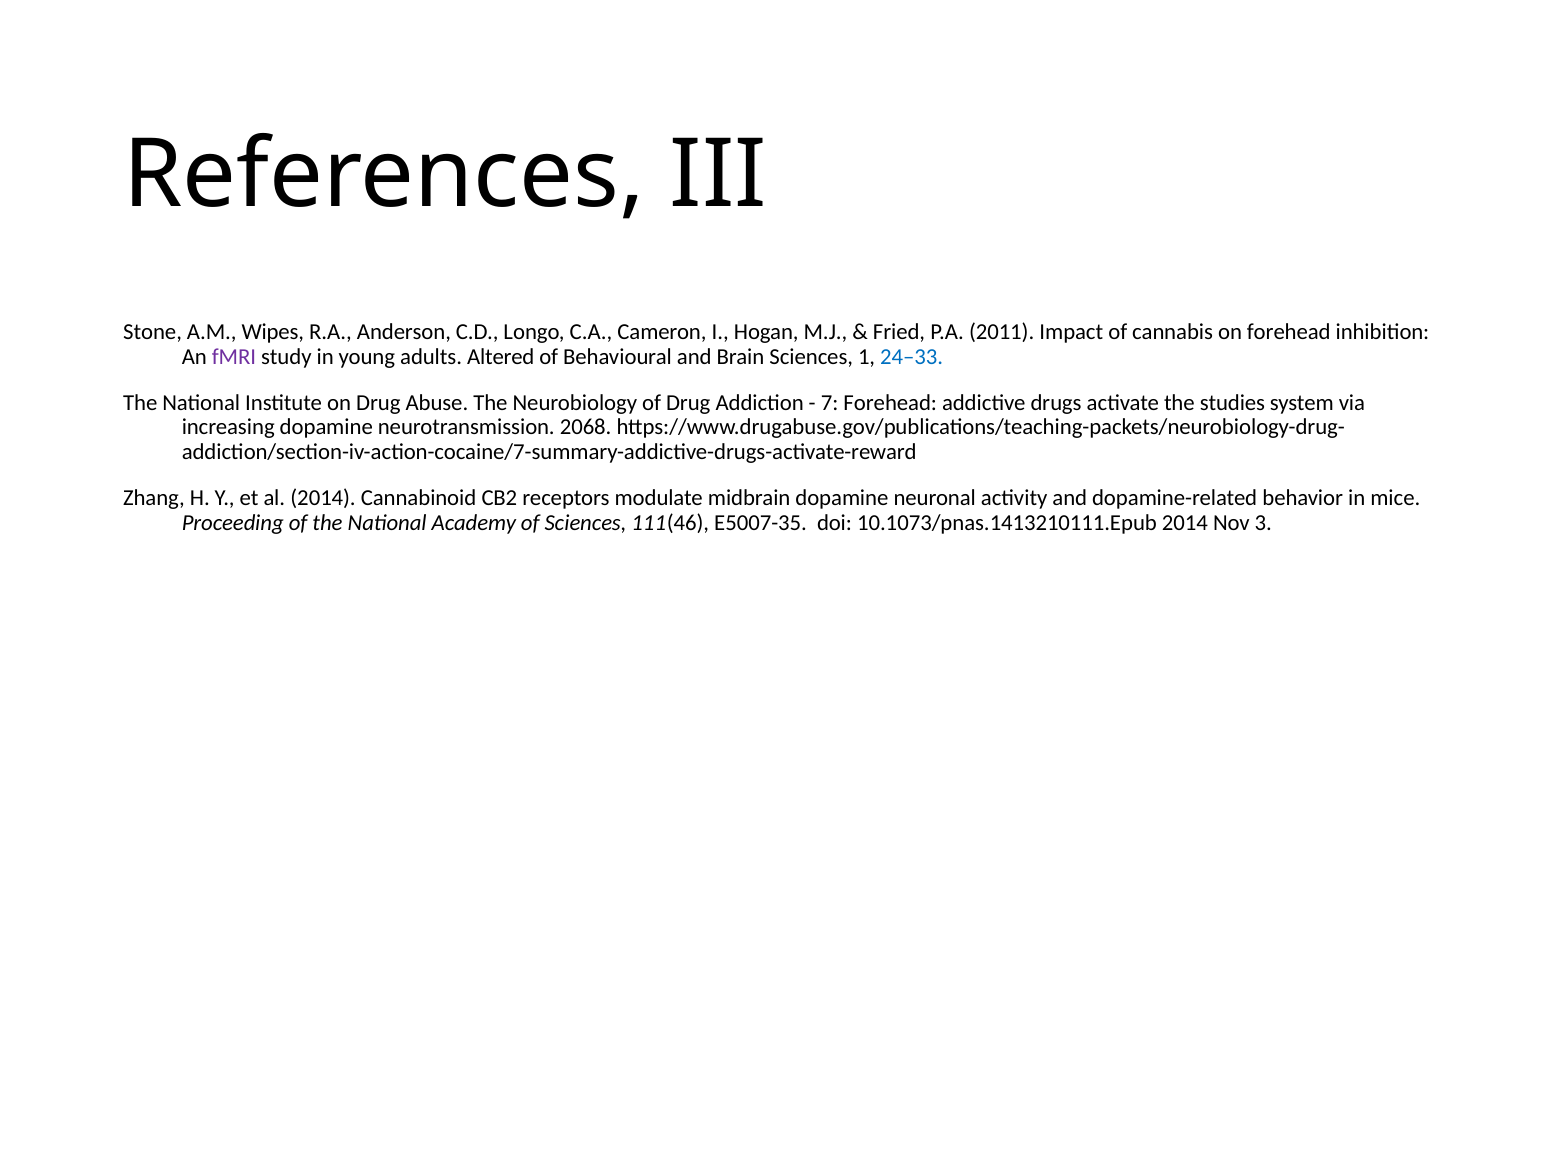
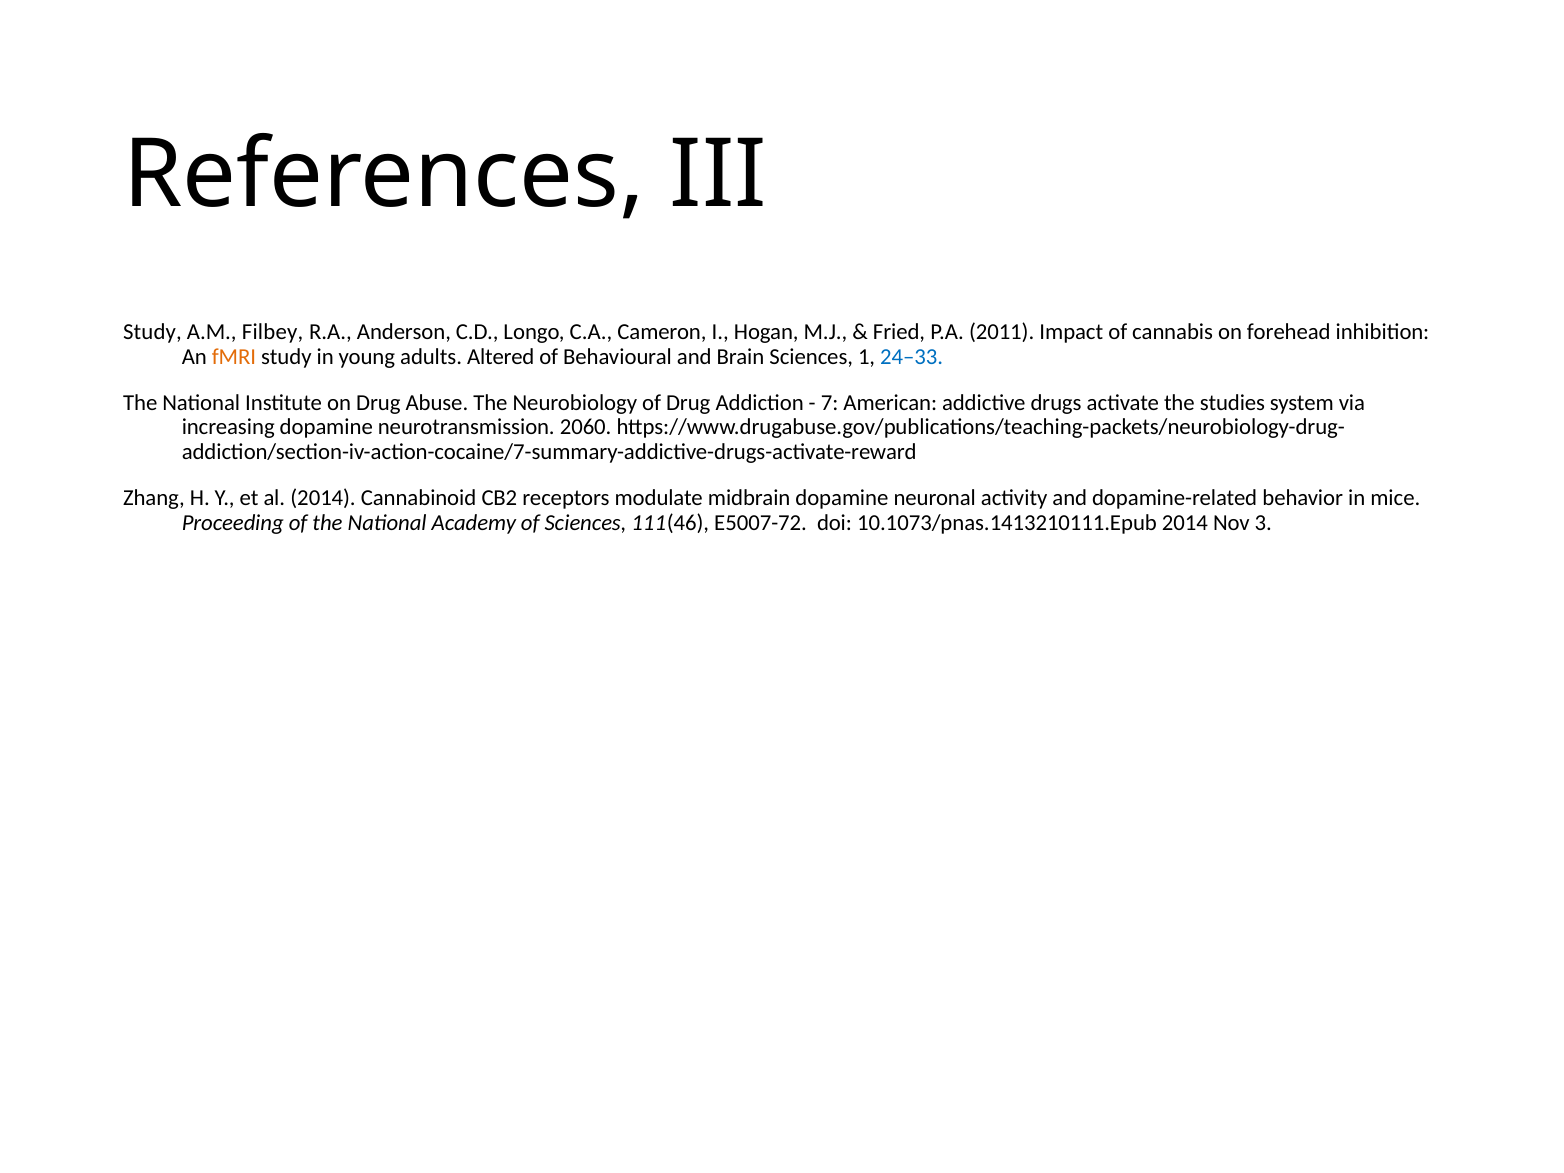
Stone at (153, 332): Stone -> Study
Wipes: Wipes -> Filbey
fMRI colour: purple -> orange
7 Forehead: Forehead -> American
2068: 2068 -> 2060
E5007-35: E5007-35 -> E5007-72
